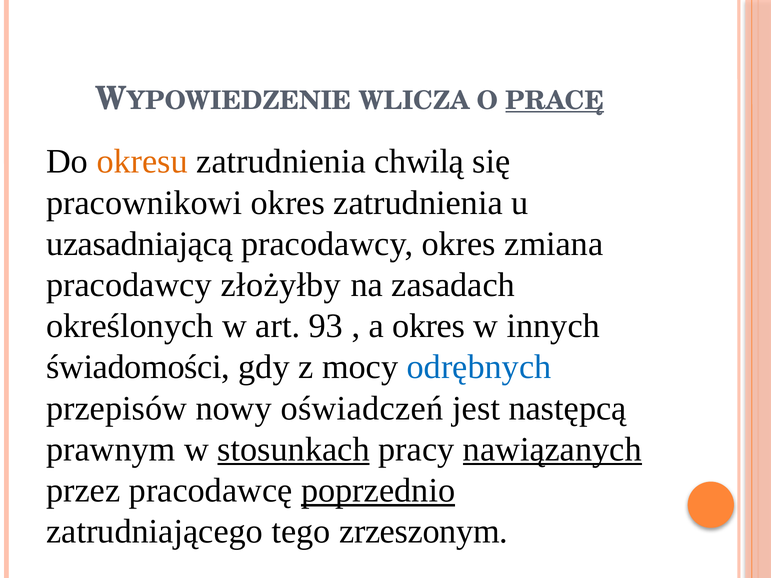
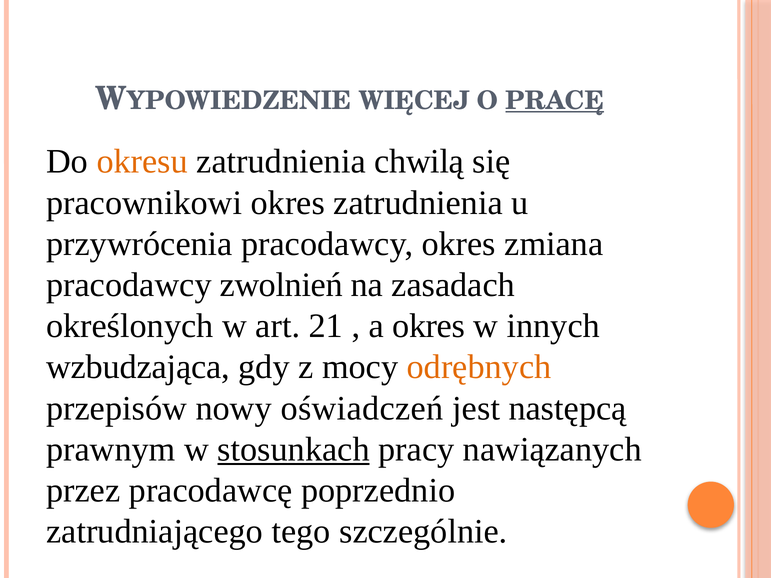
WLICZA: WLICZA -> WIĘCEJ
uzasadniającą: uzasadniającą -> przywrócenia
złożyłby: złożyłby -> zwolnień
93: 93 -> 21
świadomości: świadomości -> wzbudzająca
odrębnych colour: blue -> orange
nawiązanych underline: present -> none
poprzednio underline: present -> none
zrzeszonym: zrzeszonym -> szczególnie
